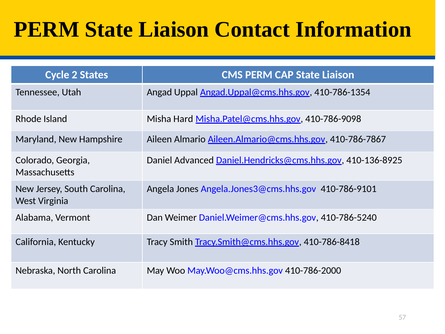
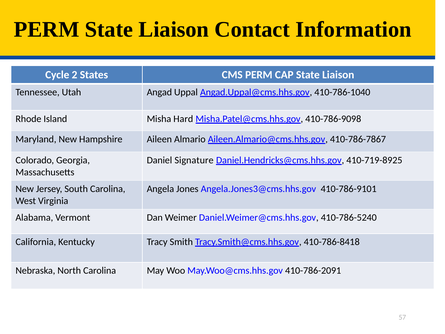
410-786-1354: 410-786-1354 -> 410-786-1040
Advanced: Advanced -> Signature
410-136-8925: 410-136-8925 -> 410-719-8925
410-786-2000: 410-786-2000 -> 410-786-2091
